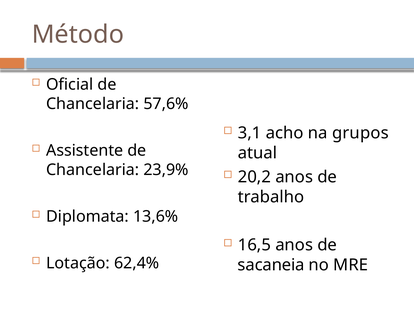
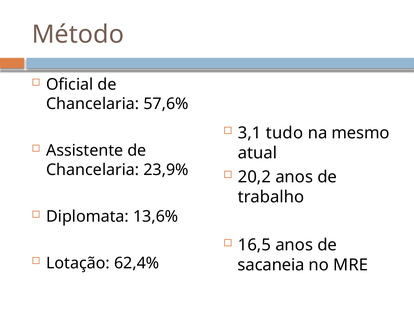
acho: acho -> tudo
grupos: grupos -> mesmo
